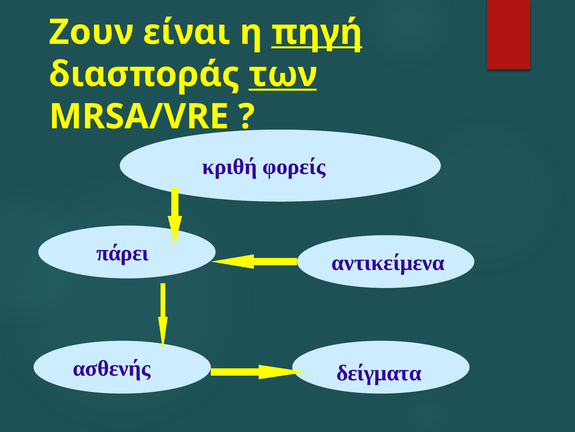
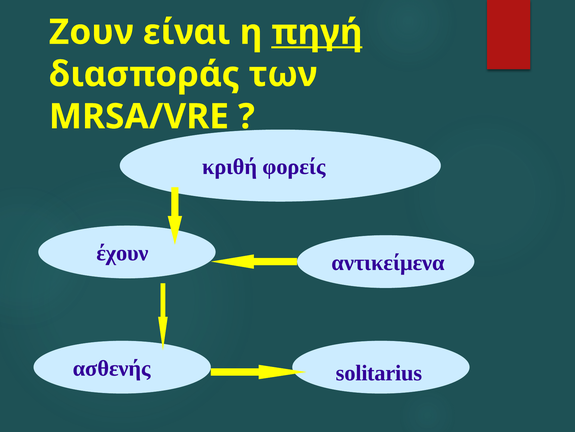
των underline: present -> none
πάρει: πάρει -> έχουν
δείγματα: δείγματα -> solitarius
